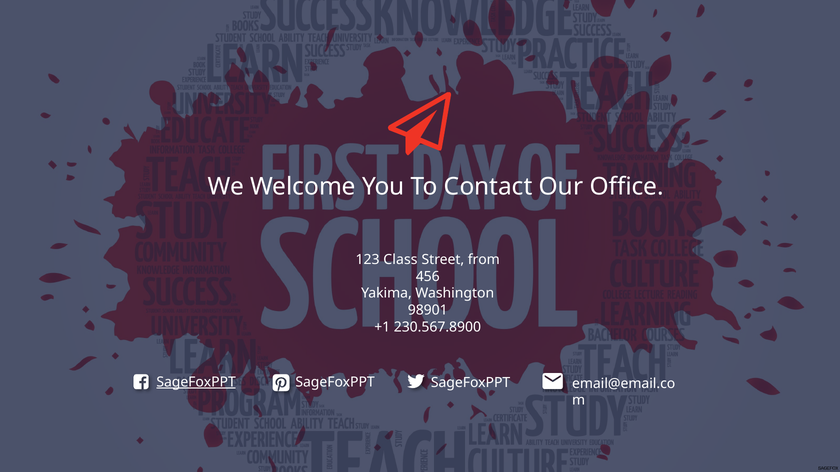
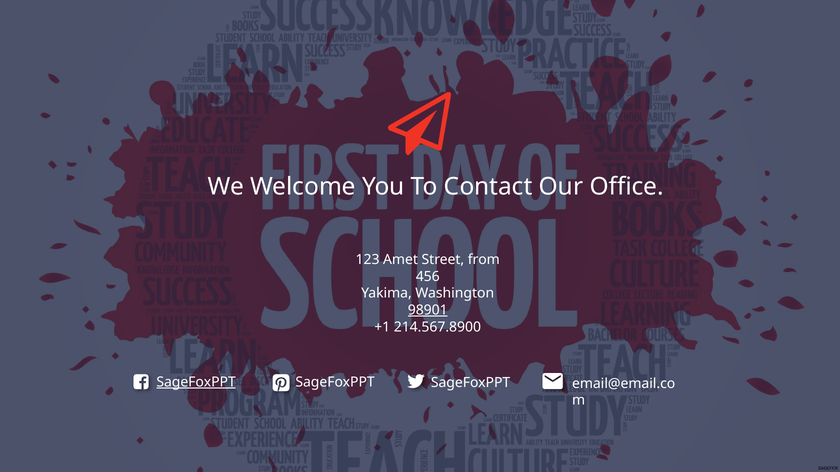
Class: Class -> Amet
98901 underline: none -> present
230.567.8900: 230.567.8900 -> 214.567.8900
